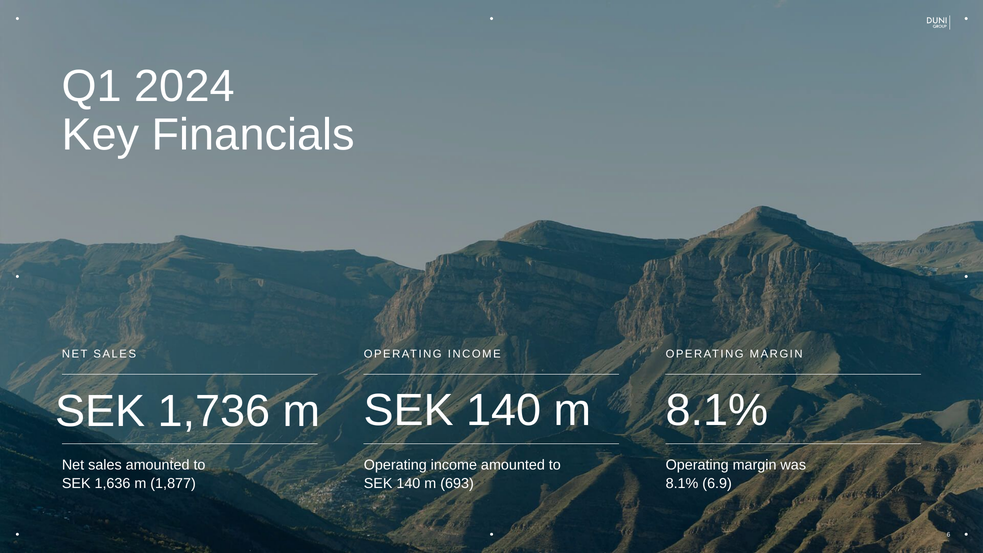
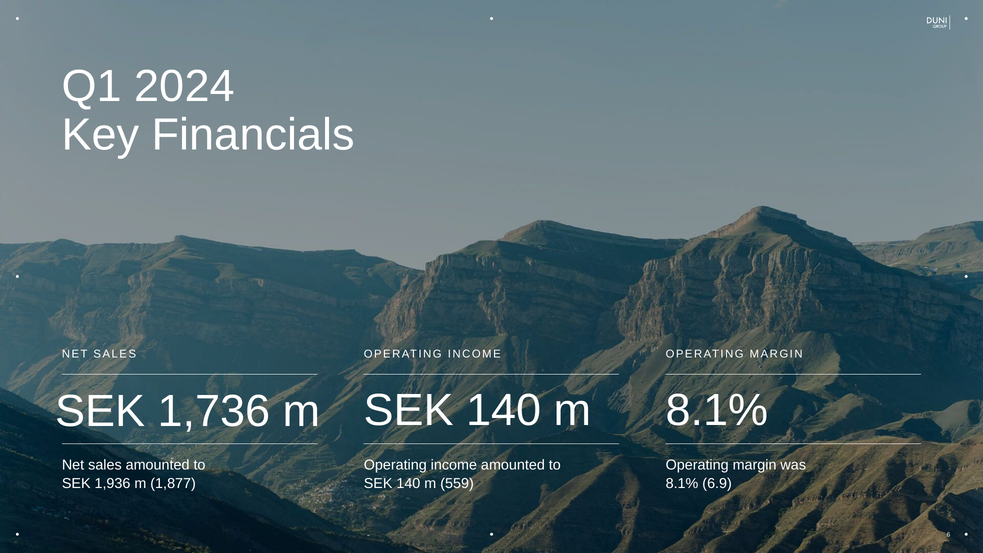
1,636: 1,636 -> 1,936
693: 693 -> 559
